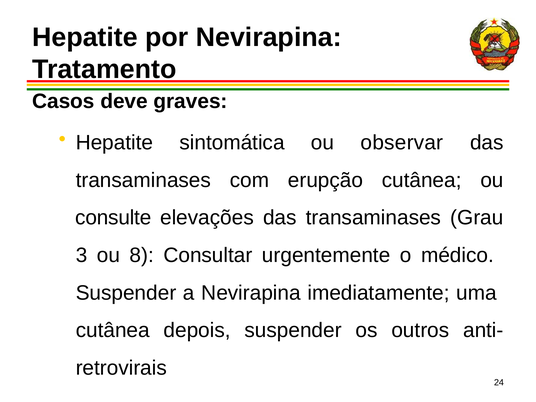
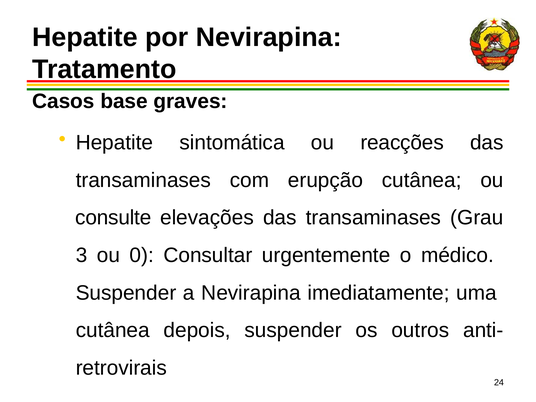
deve: deve -> base
observar: observar -> reacções
8: 8 -> 0
